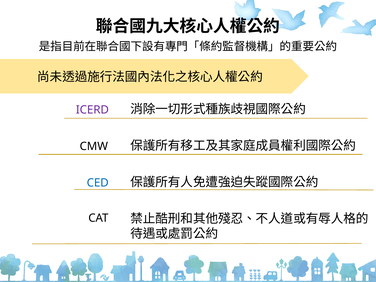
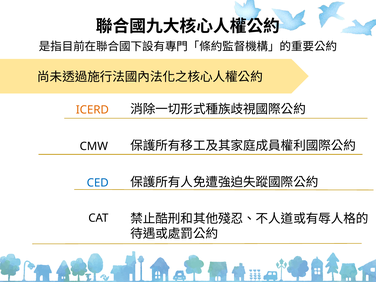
ICERD colour: purple -> orange
